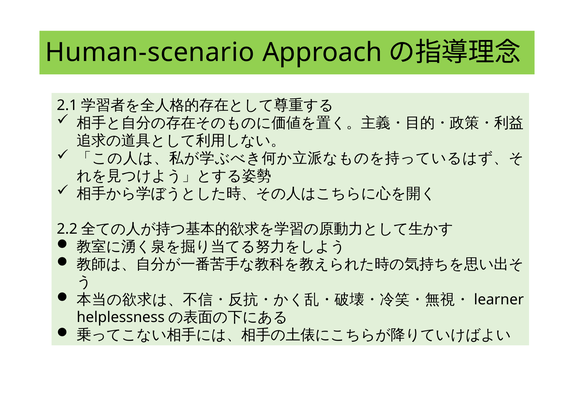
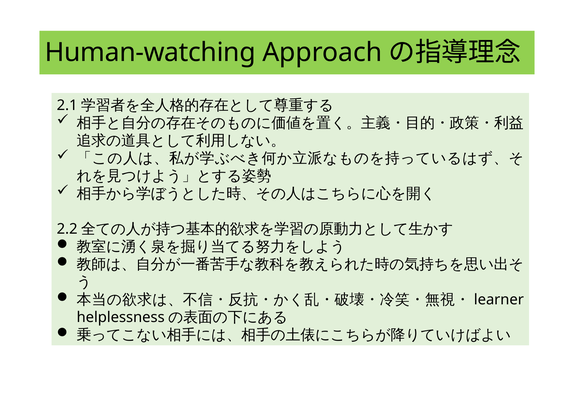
Human-scenario: Human-scenario -> Human-watching
